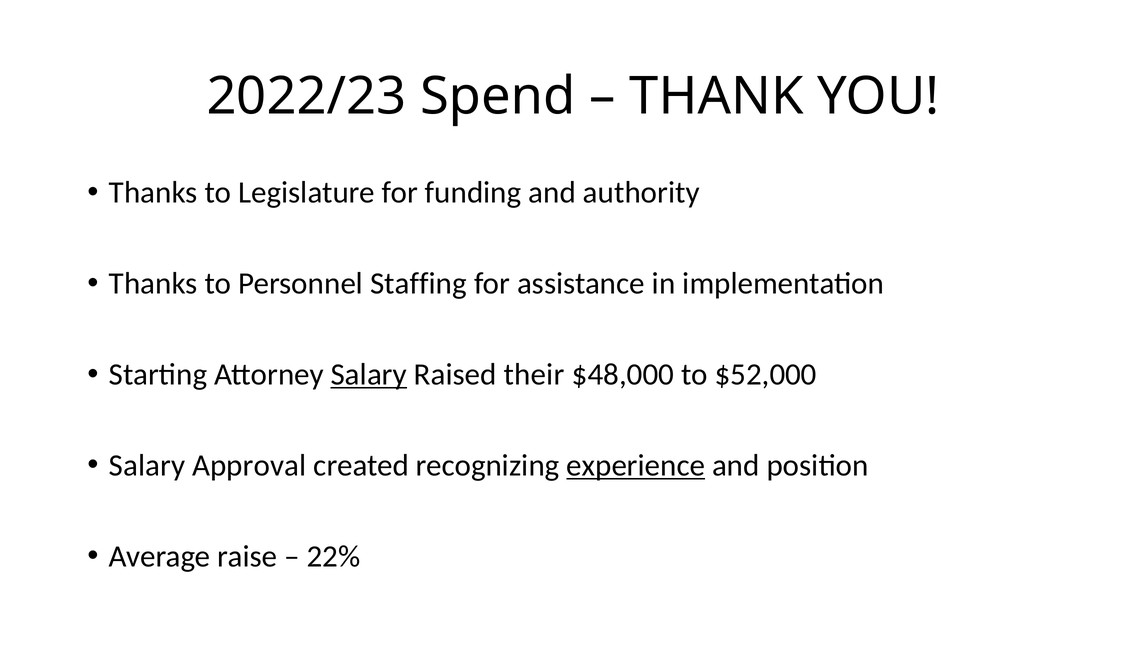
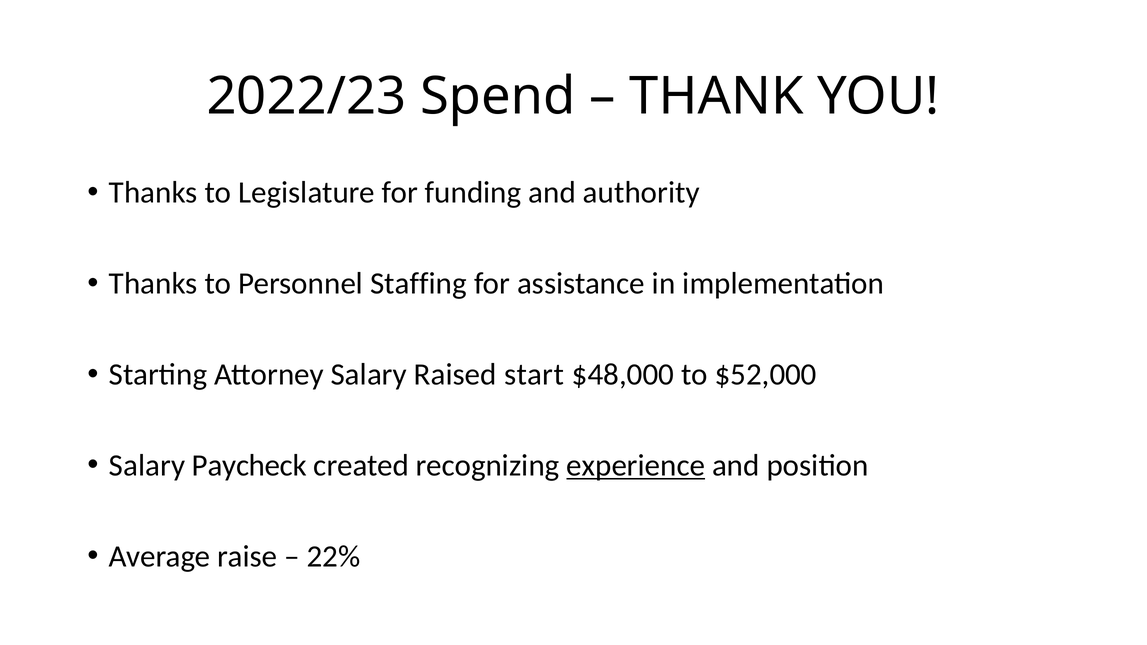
Salary at (369, 375) underline: present -> none
their: their -> start
Approval: Approval -> Paycheck
